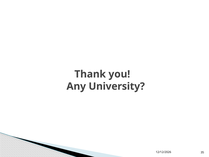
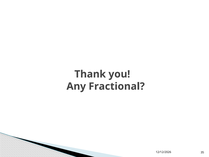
University: University -> Fractional
